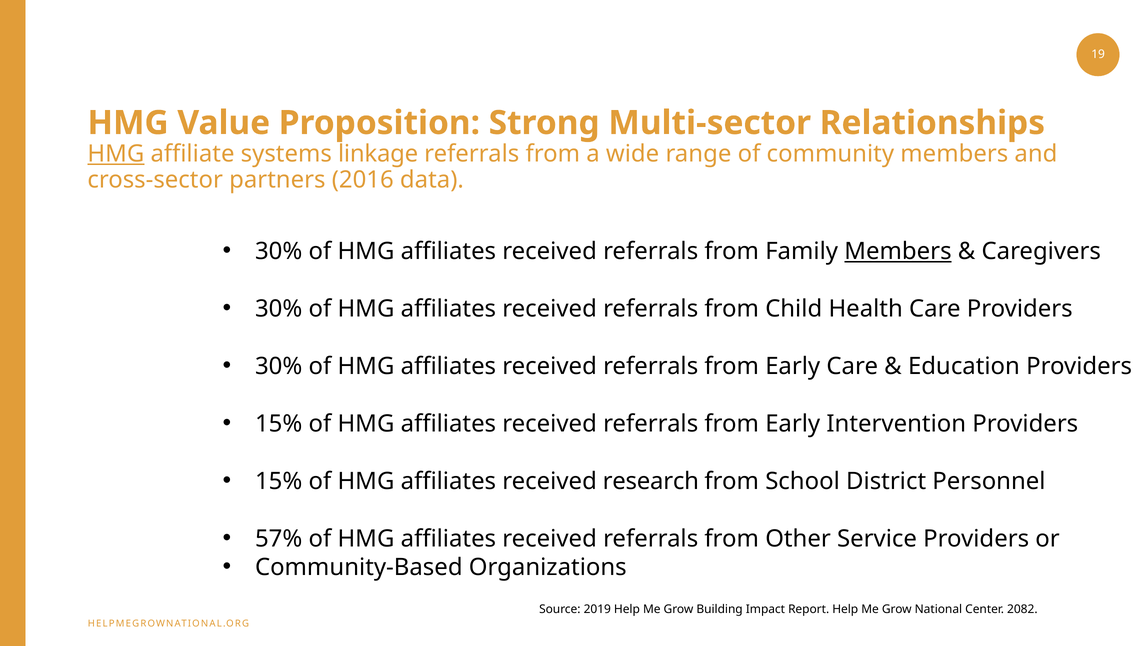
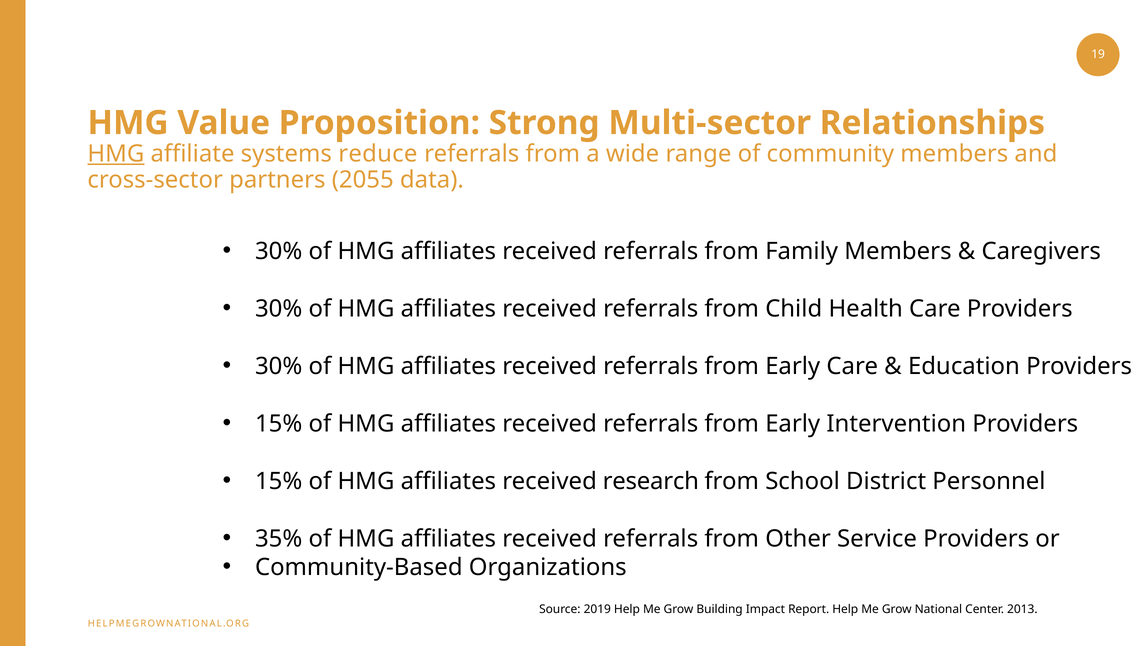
linkage: linkage -> reduce
2016: 2016 -> 2055
Members at (898, 251) underline: present -> none
57%: 57% -> 35%
2082: 2082 -> 2013
